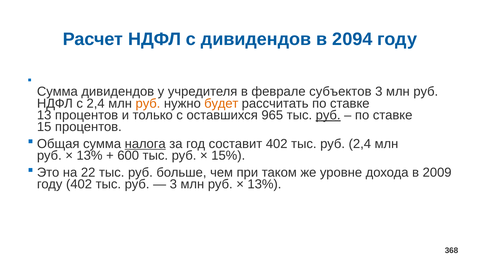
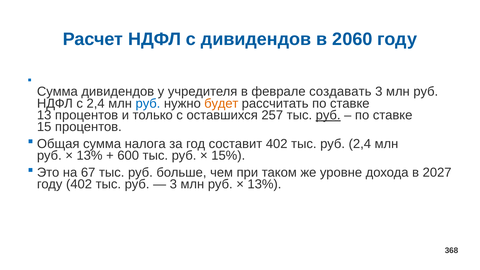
2094: 2094 -> 2060
субъектов: субъектов -> создавать
руб at (148, 103) colour: orange -> blue
965: 965 -> 257
налога underline: present -> none
22: 22 -> 67
2009: 2009 -> 2027
